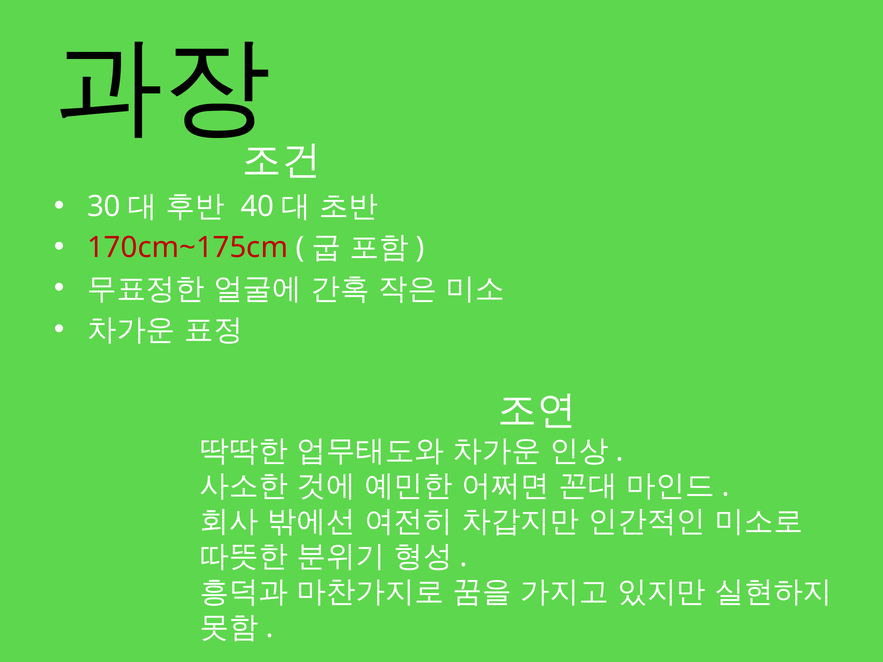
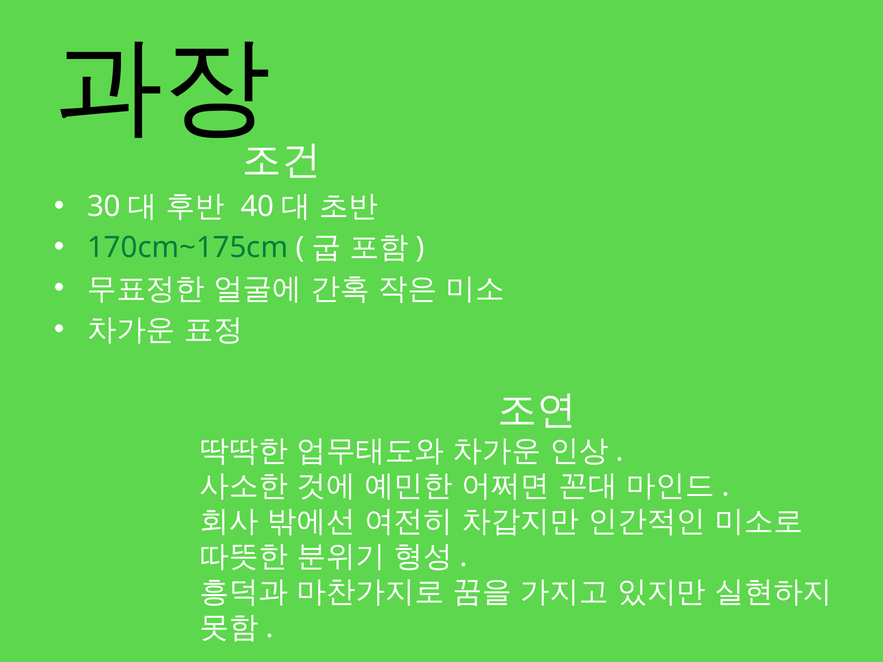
170cm~175cm colour: red -> green
